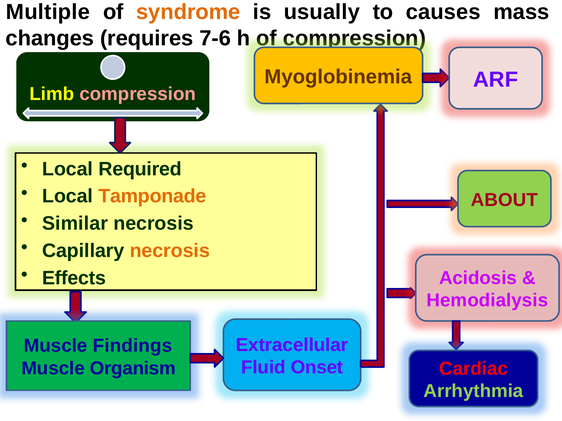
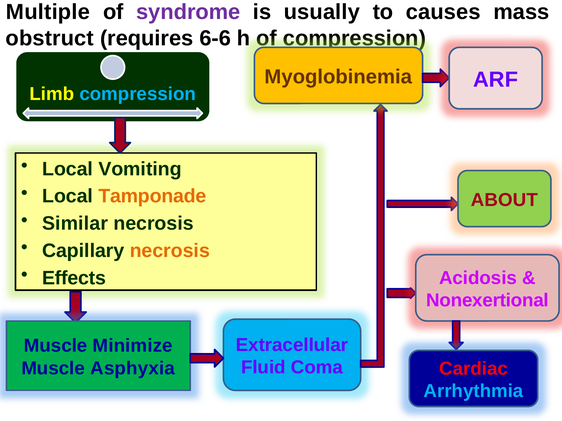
syndrome colour: orange -> purple
changes: changes -> obstruct
7-6: 7-6 -> 6-6
compression at (138, 94) colour: pink -> light blue
Required: Required -> Vomiting
Hemodialysis: Hemodialysis -> Nonexertional
Findings: Findings -> Minimize
Onset: Onset -> Coma
Organism: Organism -> Asphyxia
Arrhythmia colour: light green -> light blue
